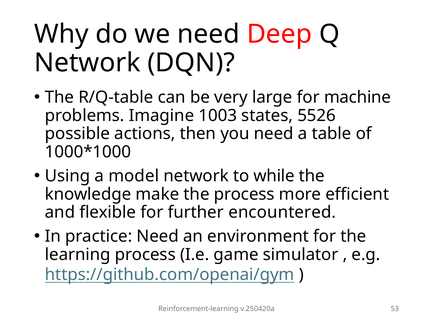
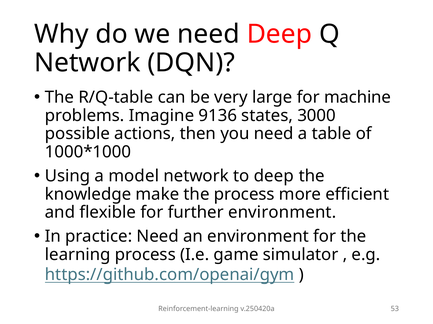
1003: 1003 -> 9136
5526: 5526 -> 3000
to while: while -> deep
further encountered: encountered -> environment
